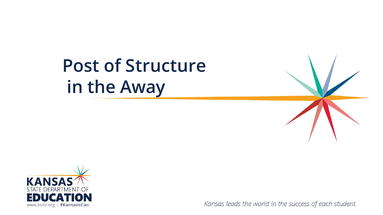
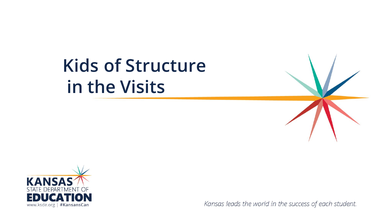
Post: Post -> Kids
Away: Away -> Visits
